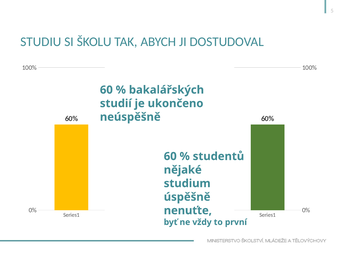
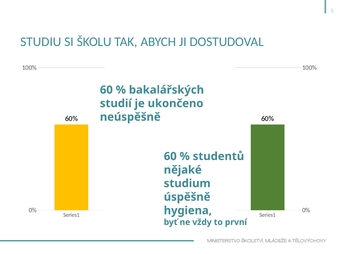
nenuťte: nenuťte -> hygiena
